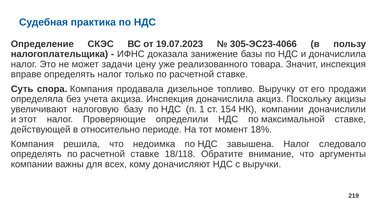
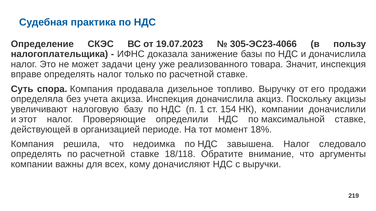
относительно: относительно -> организацией
